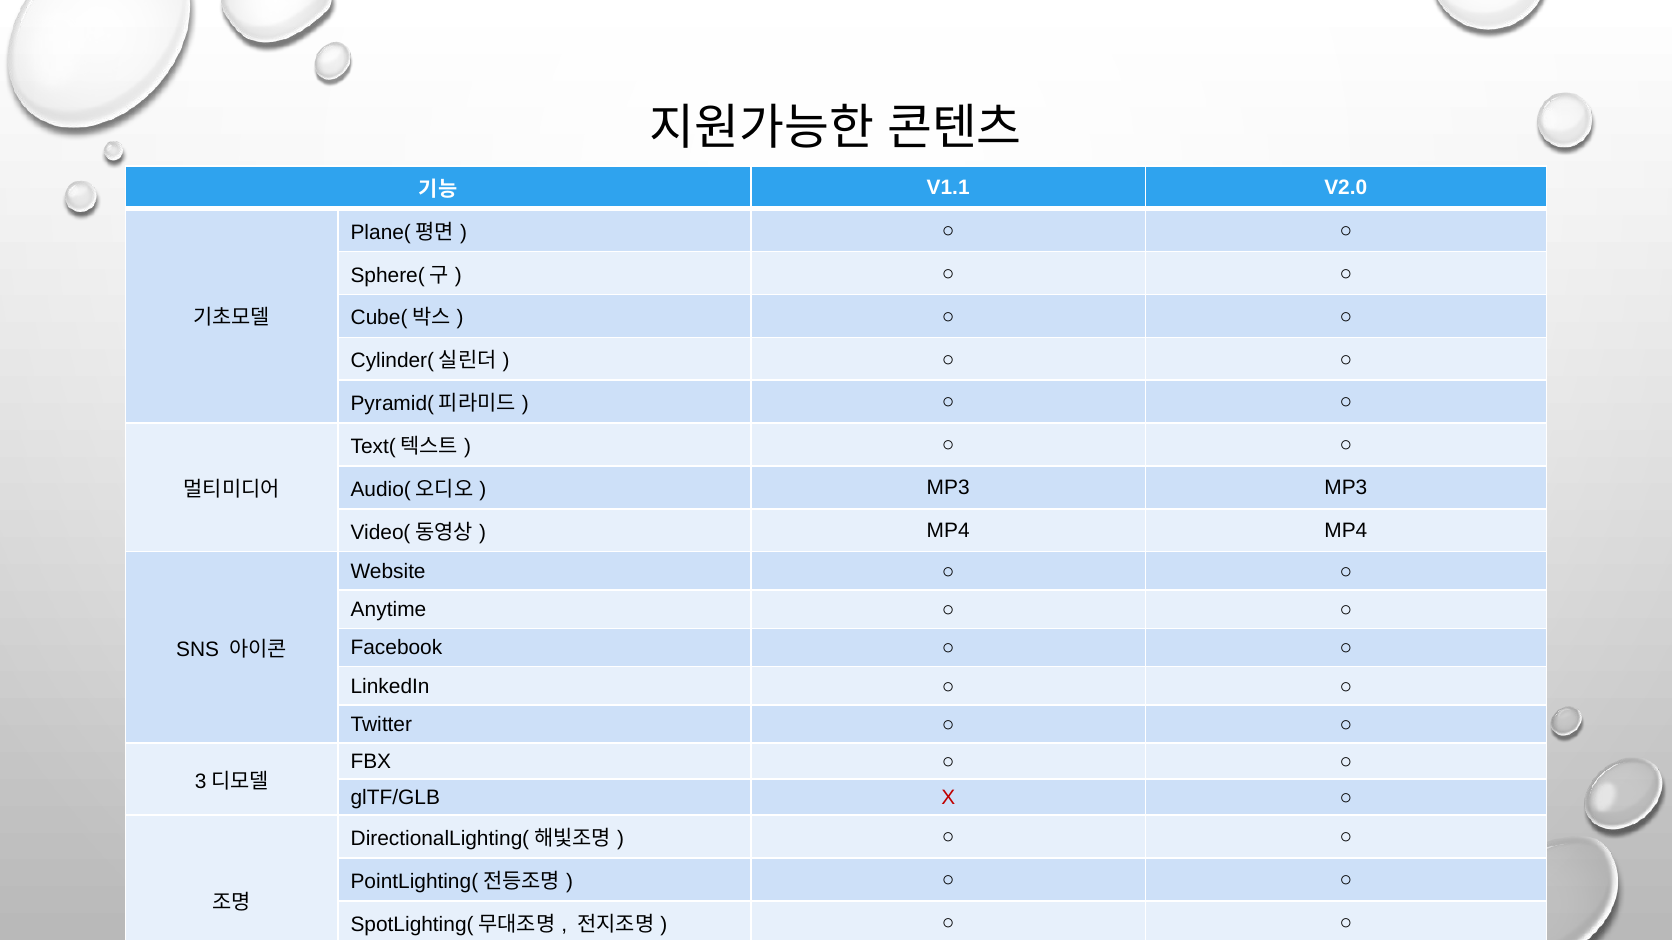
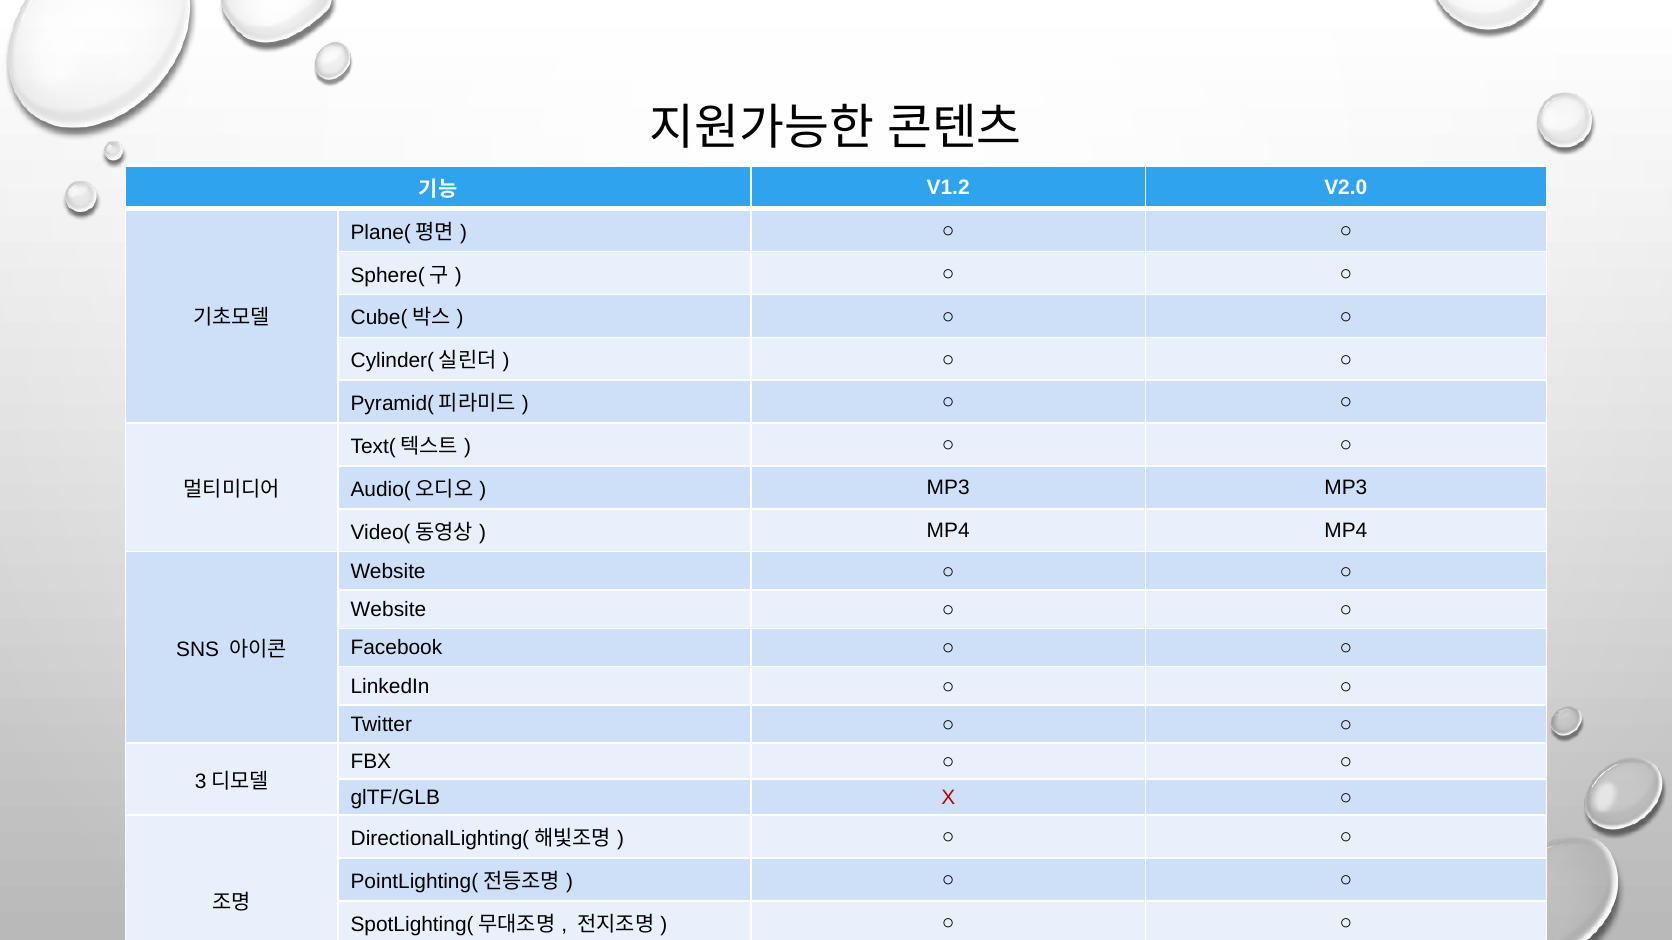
V1.1: V1.1 -> V1.2
Anytime at (389, 610): Anytime -> Website
